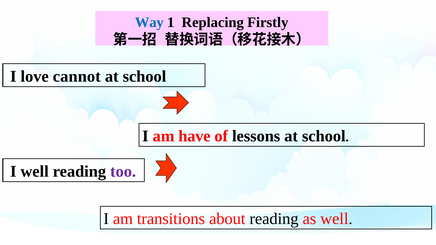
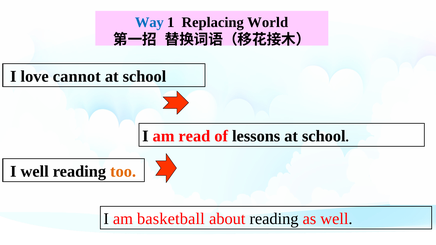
Firstly: Firstly -> World
have: have -> read
too colour: purple -> orange
transitions: transitions -> basketball
